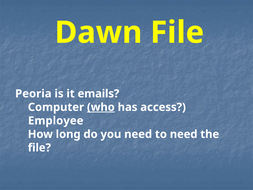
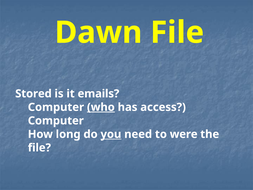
Peoria: Peoria -> Stored
Employee at (56, 121): Employee -> Computer
you underline: none -> present
to need: need -> were
